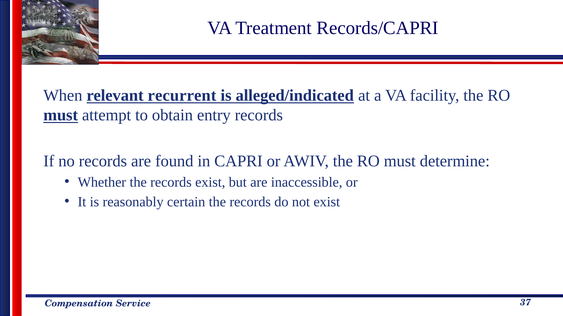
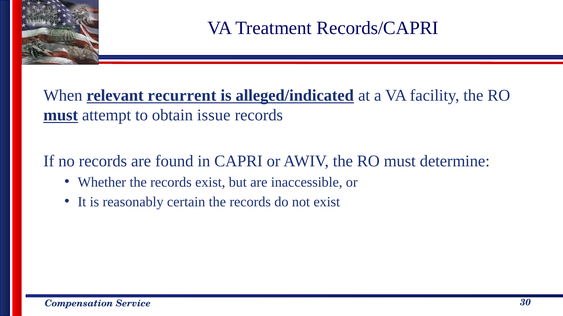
entry: entry -> issue
37: 37 -> 30
